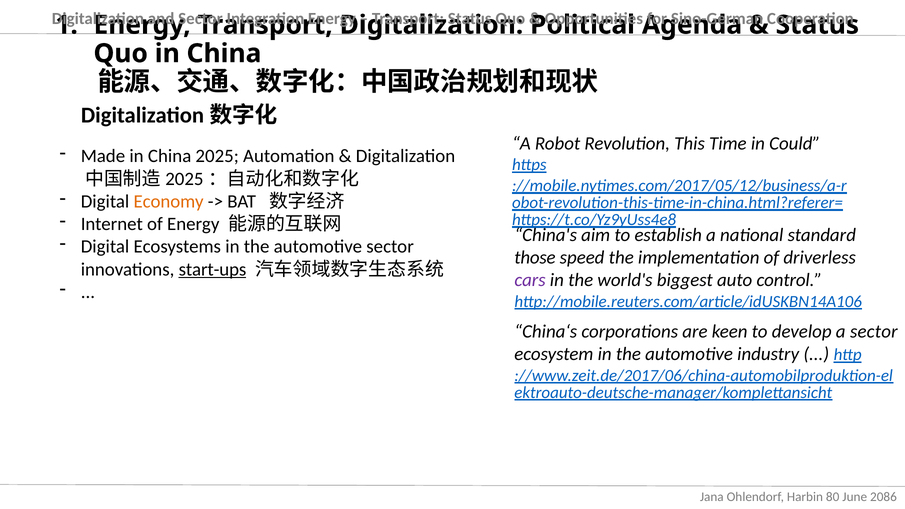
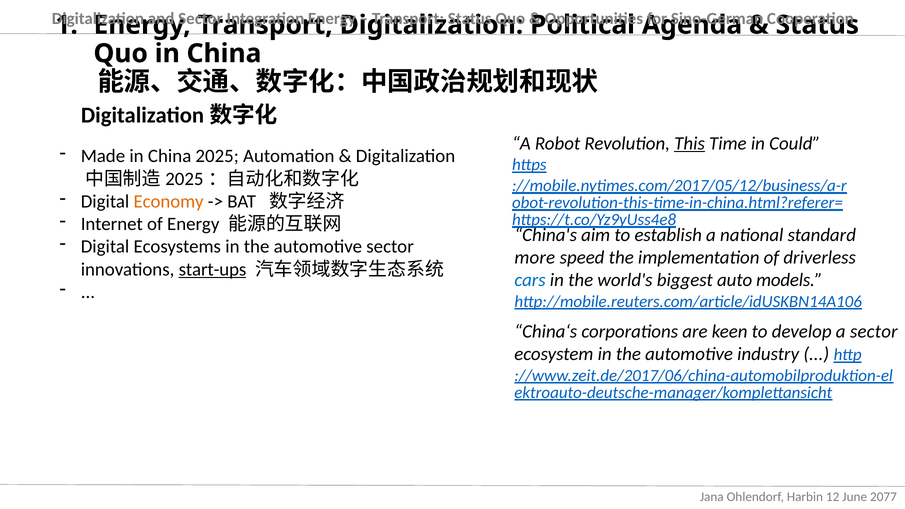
This underline: none -> present
those: those -> more
cars colour: purple -> blue
control: control -> models
80: 80 -> 12
2086: 2086 -> 2077
